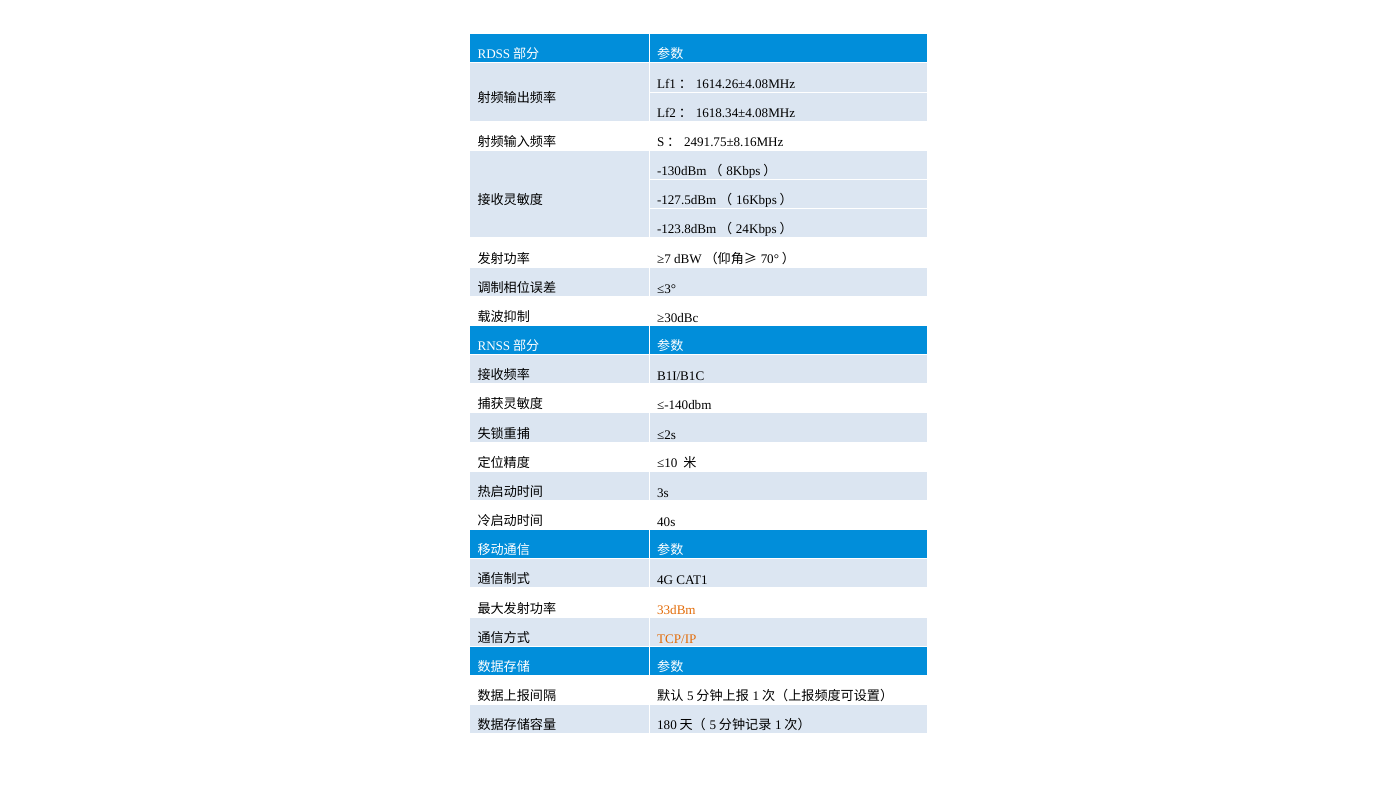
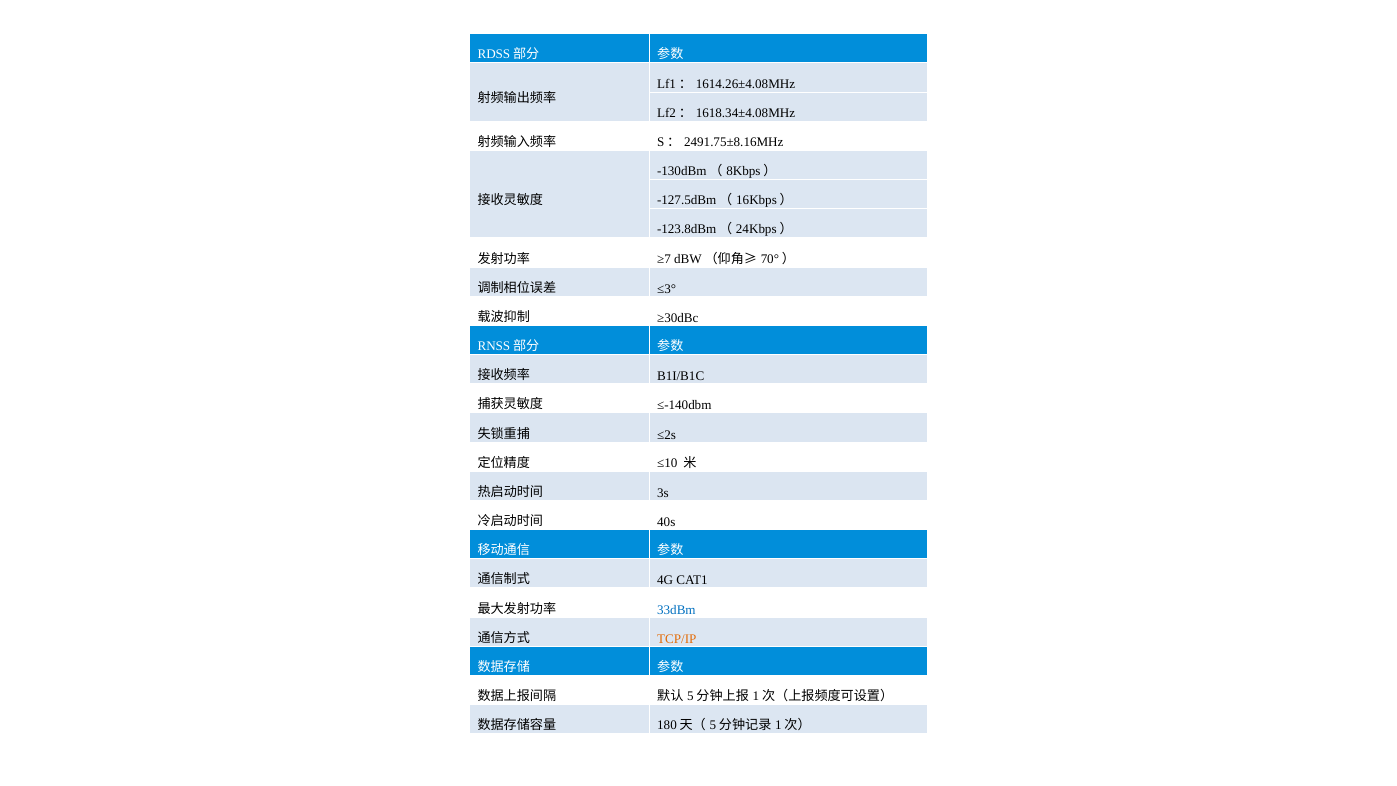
33dBm colour: orange -> blue
